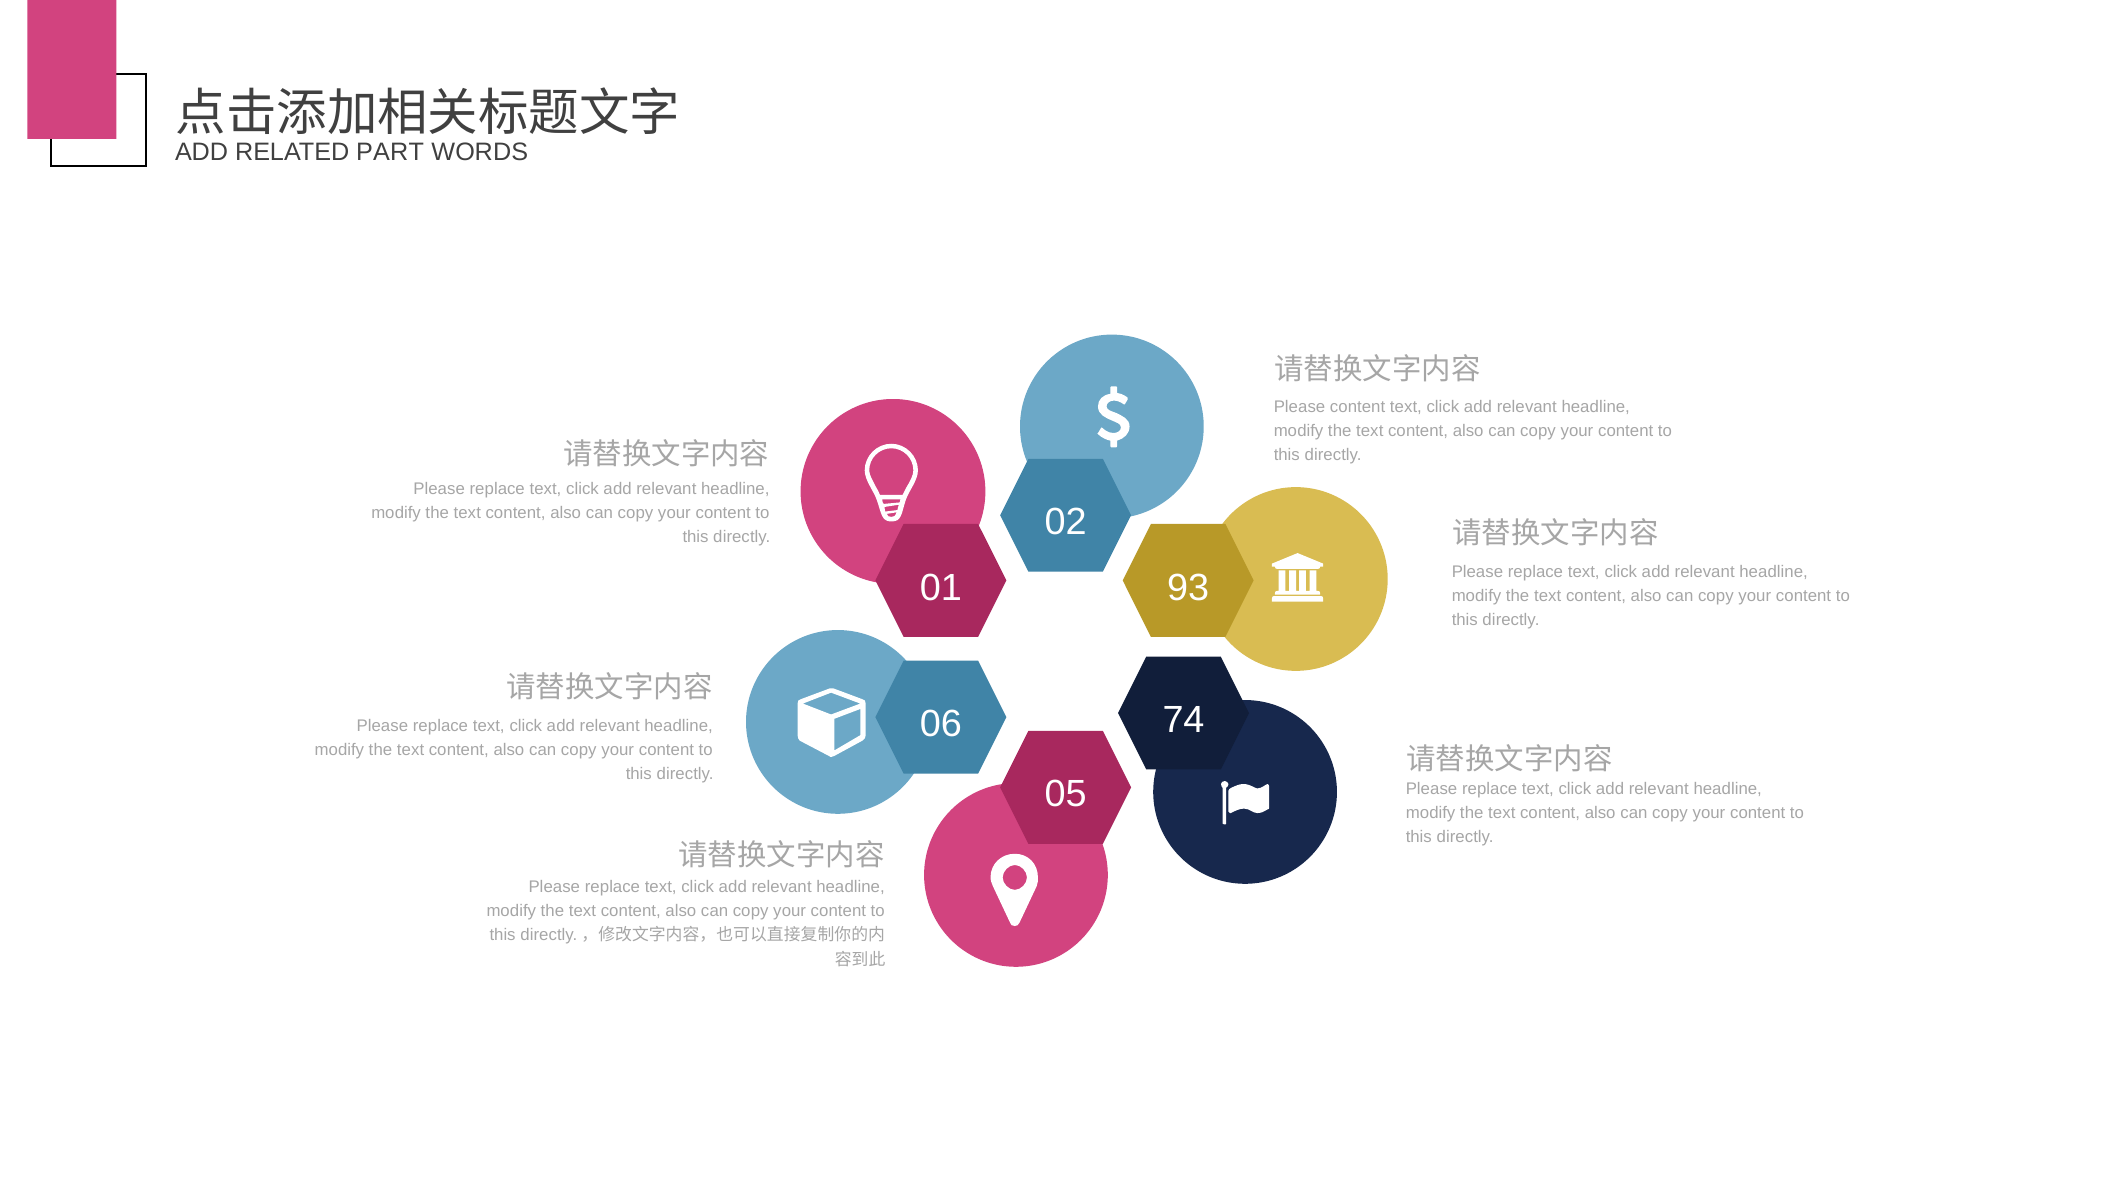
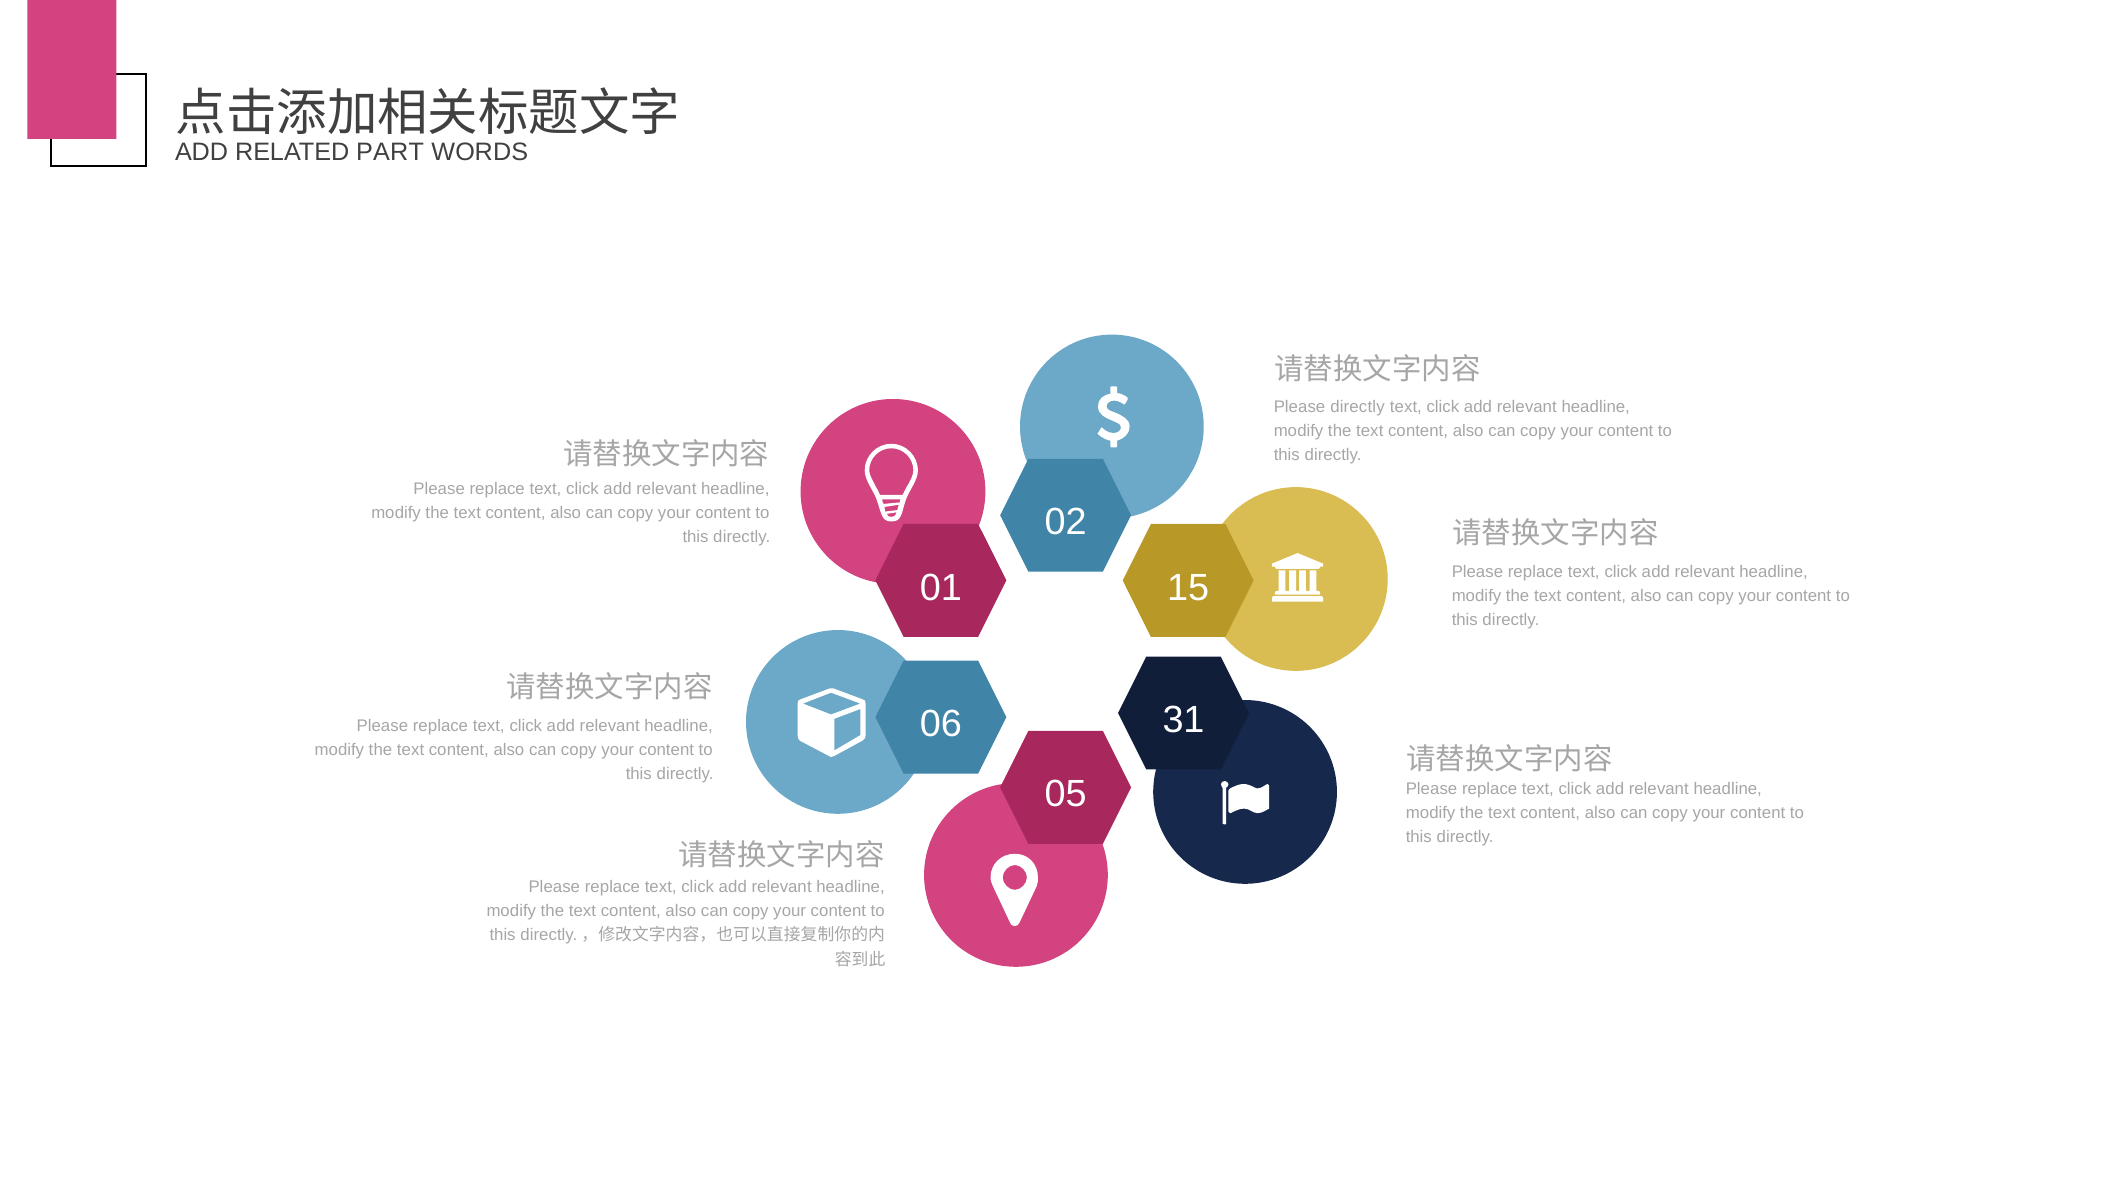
Please content: content -> directly
93: 93 -> 15
74: 74 -> 31
